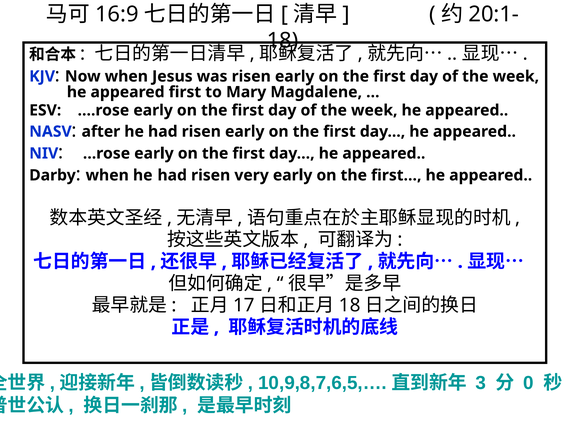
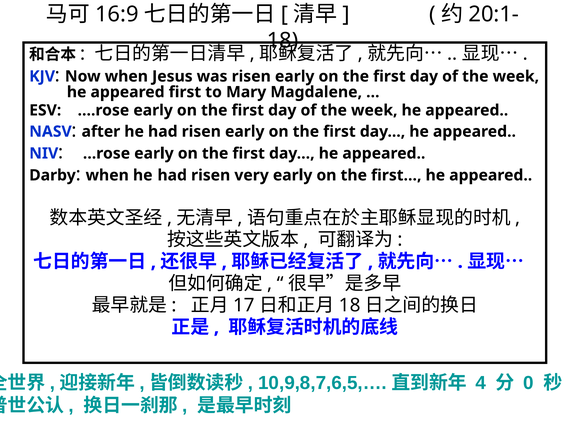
3: 3 -> 4
